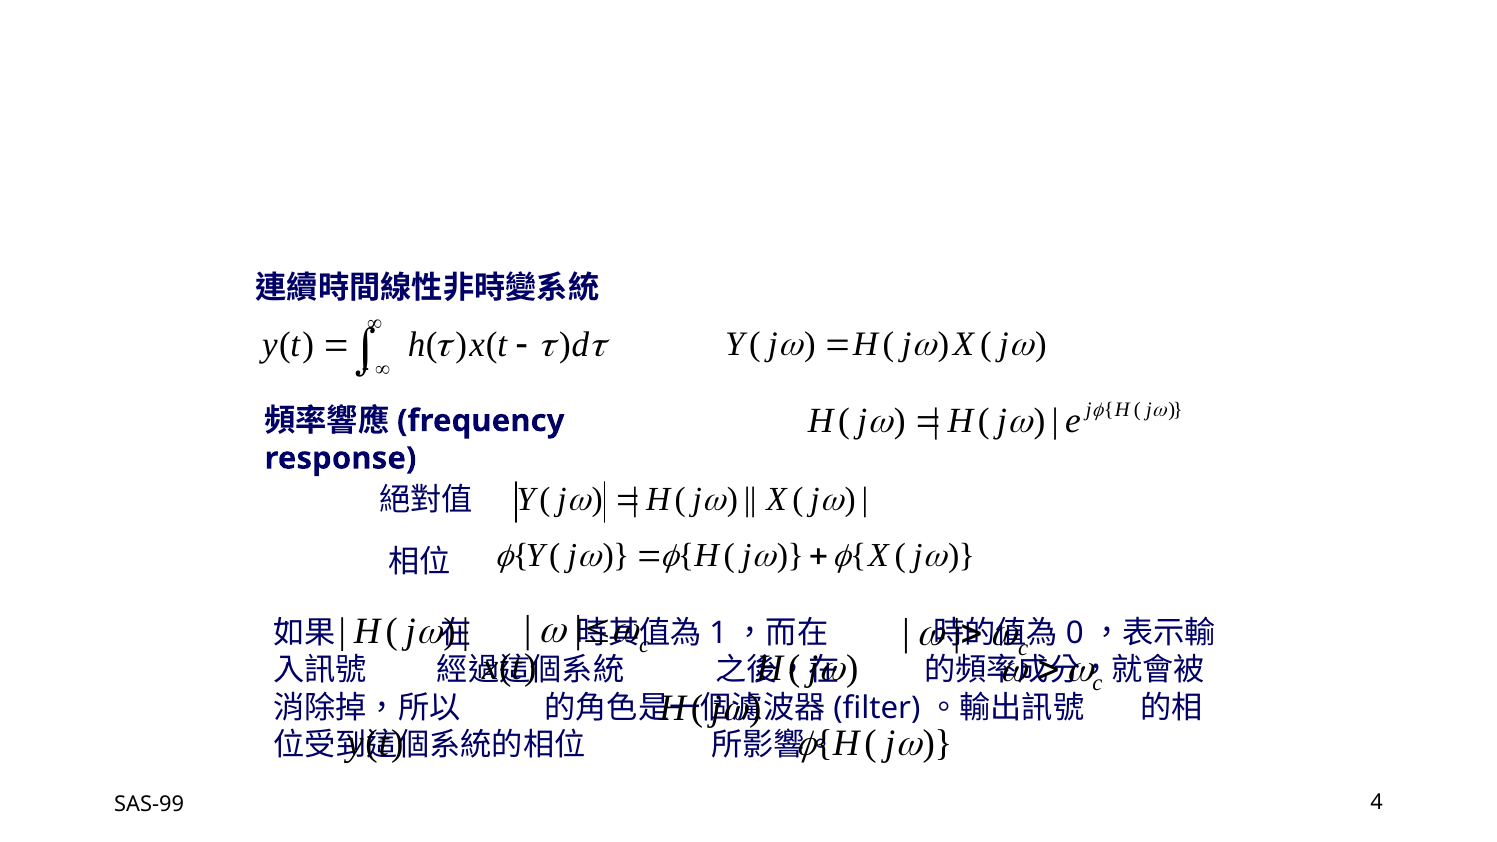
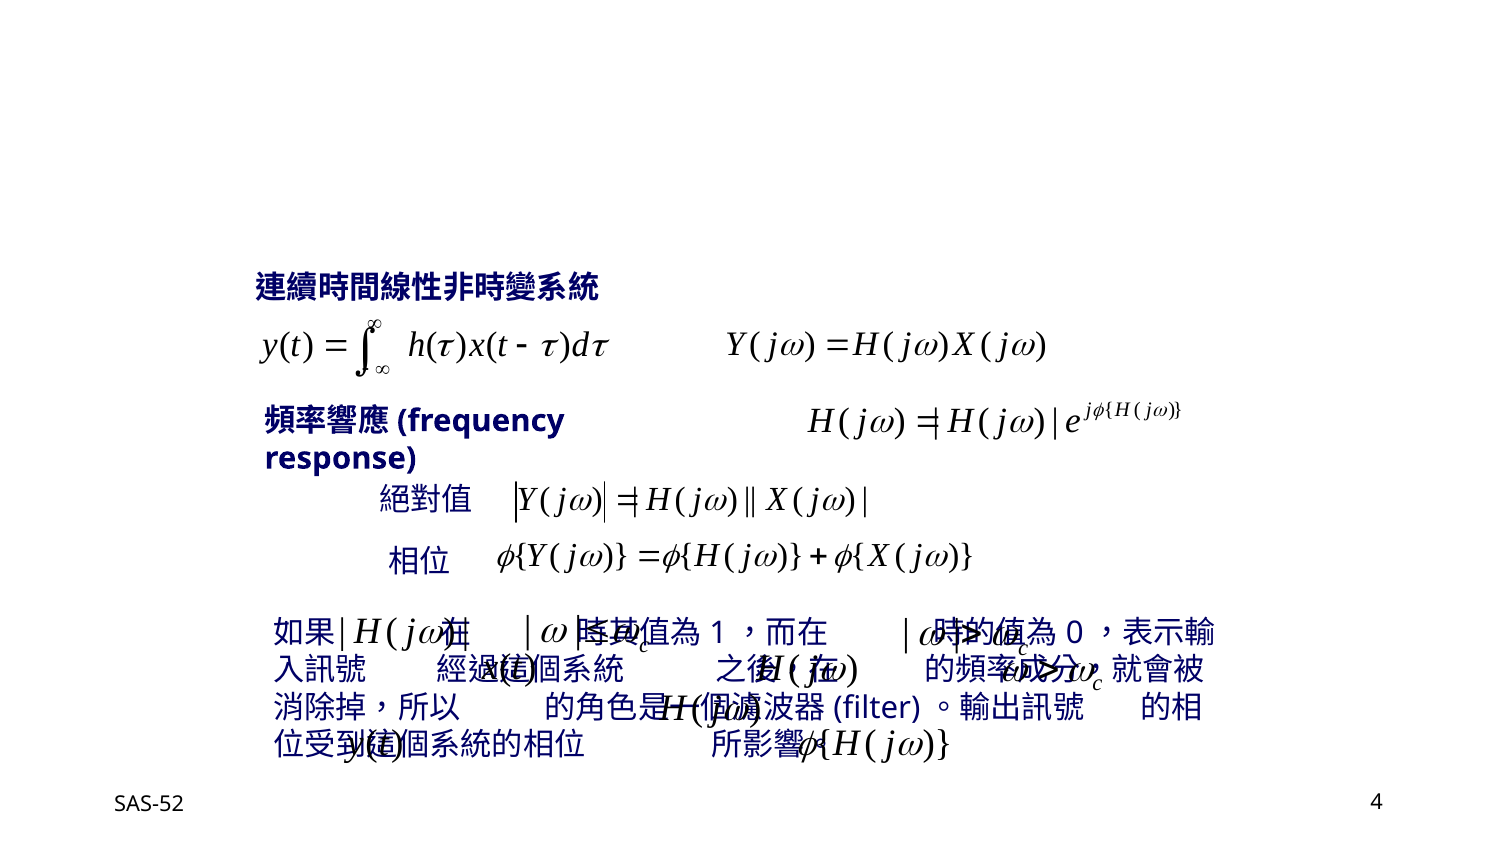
SAS-99: SAS-99 -> SAS-52
